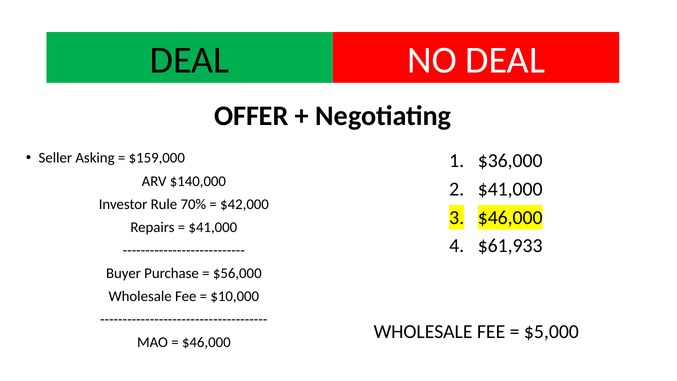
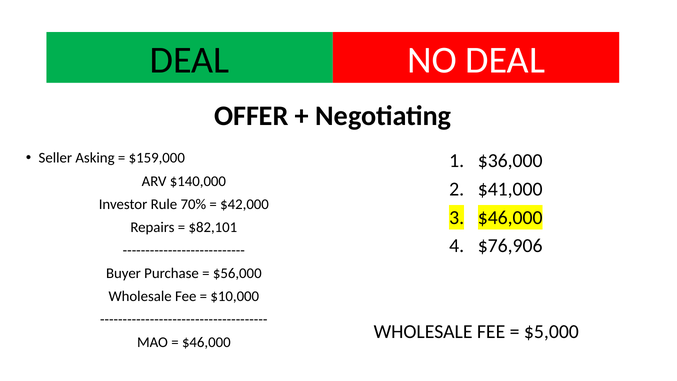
$41,000 at (213, 227): $41,000 -> $82,101
$61,933: $61,933 -> $76,906
